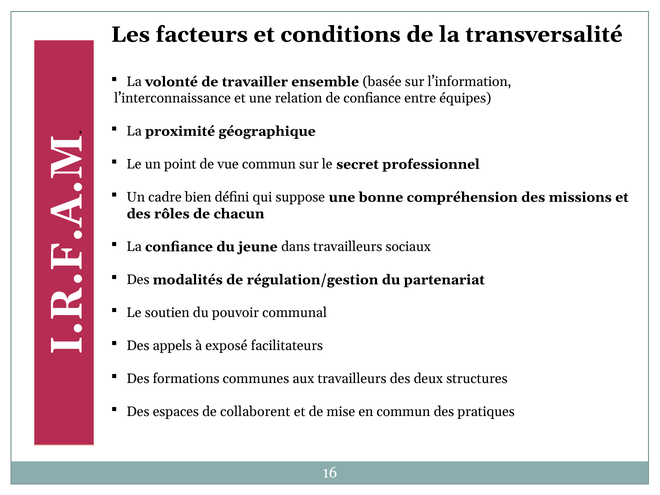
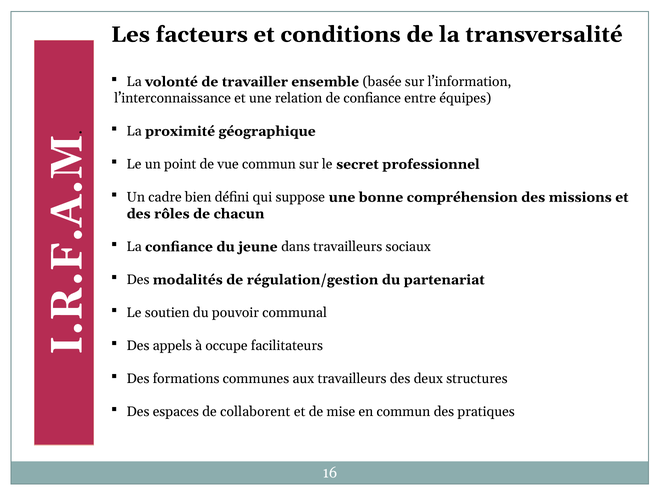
exposé: exposé -> occupe
